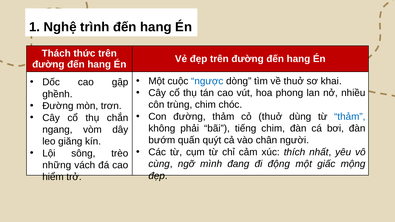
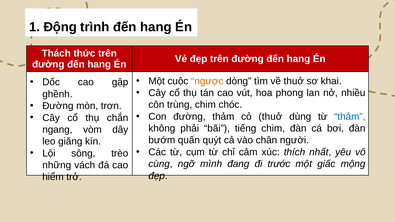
Nghệ: Nghệ -> Động
ngược colour: blue -> orange
động: động -> trước
